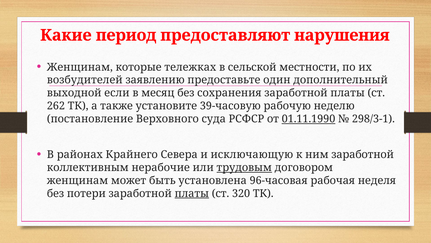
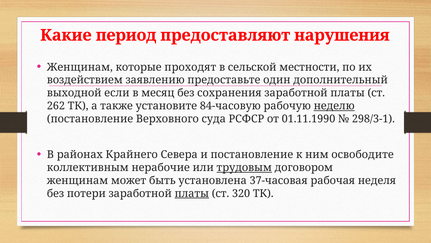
тележках: тележках -> проходят
возбудителей: возбудителей -> воздействием
39-часовую: 39-часовую -> 84-часовую
неделю underline: none -> present
01.11.1990 underline: present -> none
и исключающую: исключающую -> постановление
ним заработной: заработной -> освободите
96-часовая: 96-часовая -> 37-часовая
